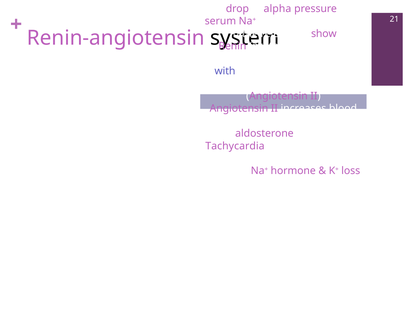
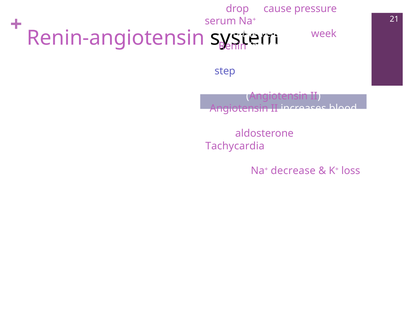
alpha: alpha -> cause
show: show -> week
with: with -> step
hormone: hormone -> decrease
